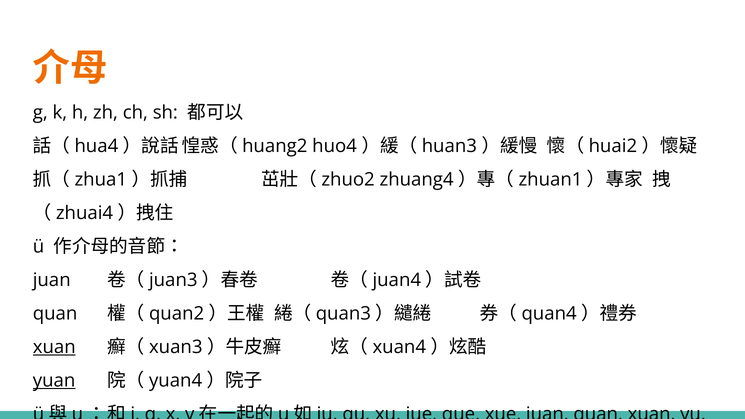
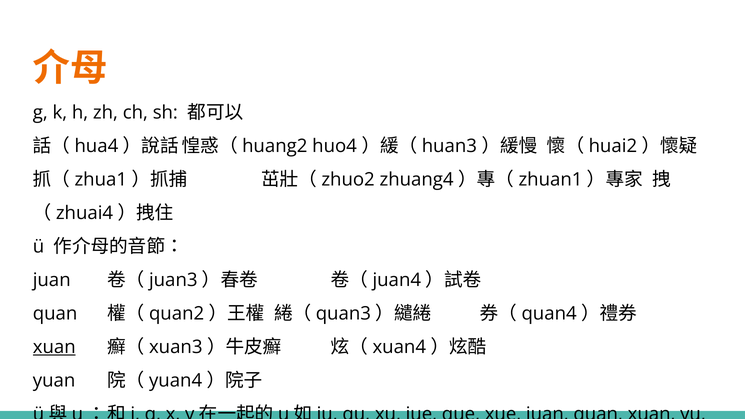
yuan underline: present -> none
